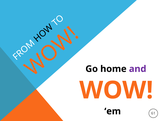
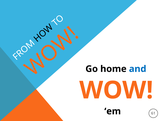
and colour: purple -> blue
